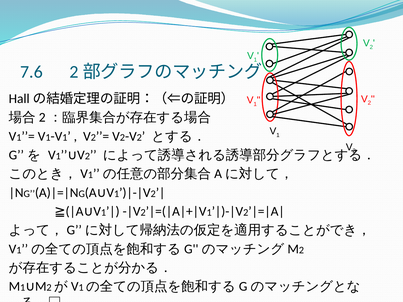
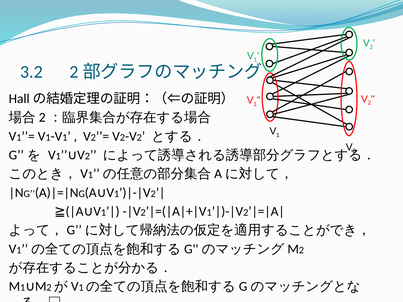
7.6: 7.6 -> 3.2
